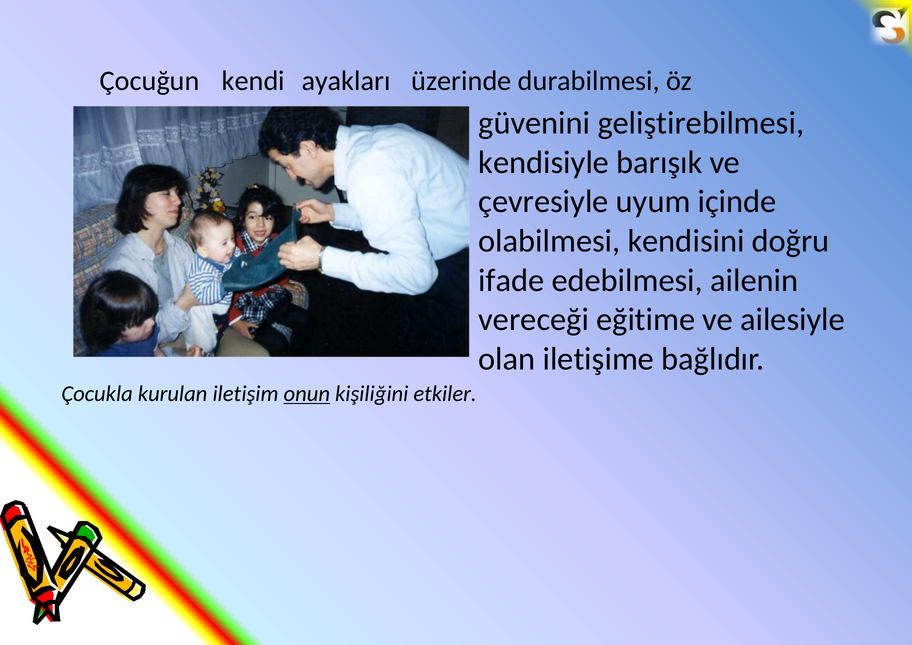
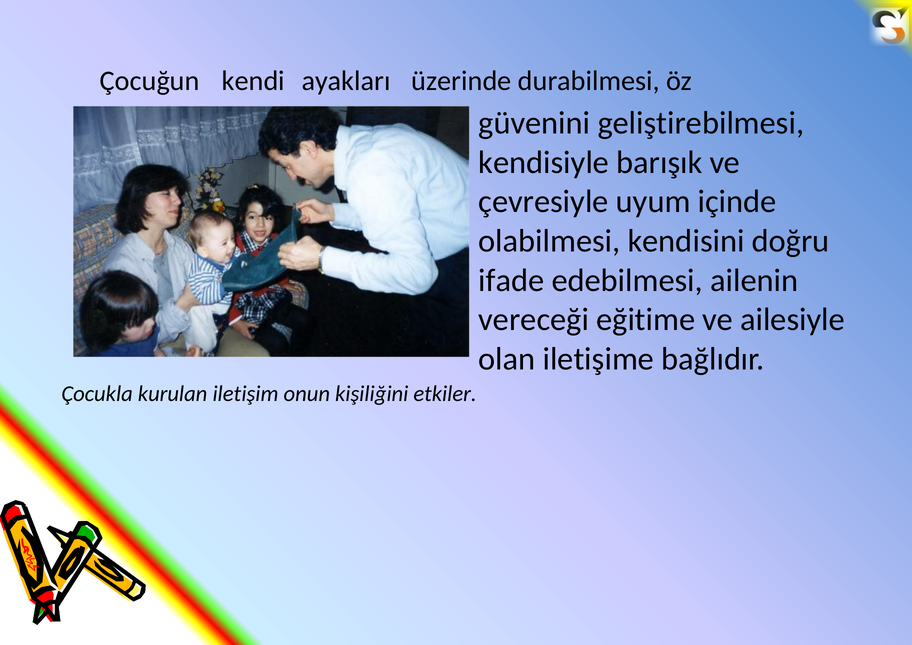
onun underline: present -> none
